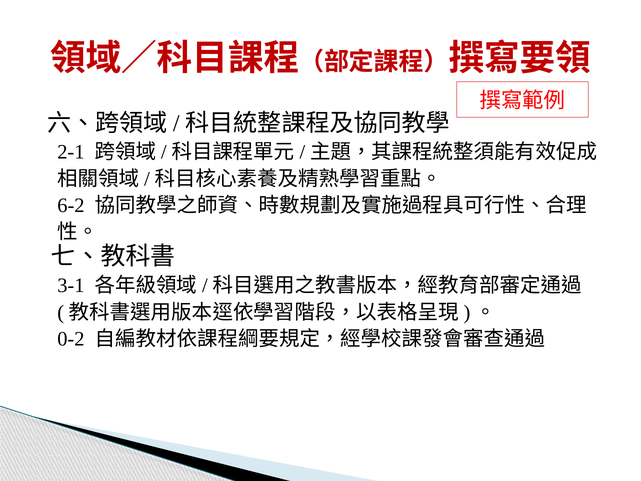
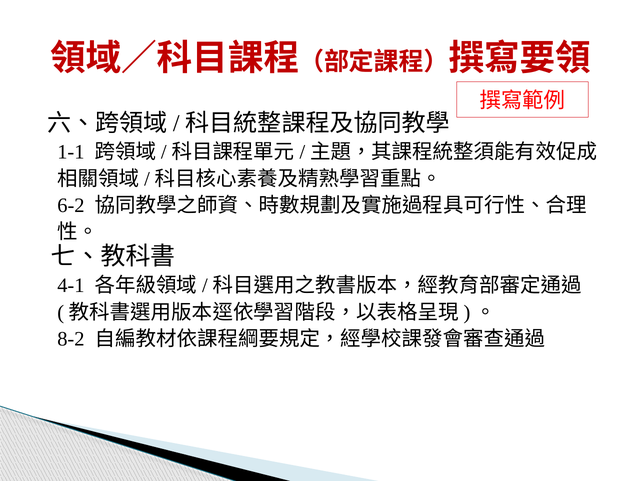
2-1: 2-1 -> 1-1
3-1: 3-1 -> 4-1
0-2: 0-2 -> 8-2
